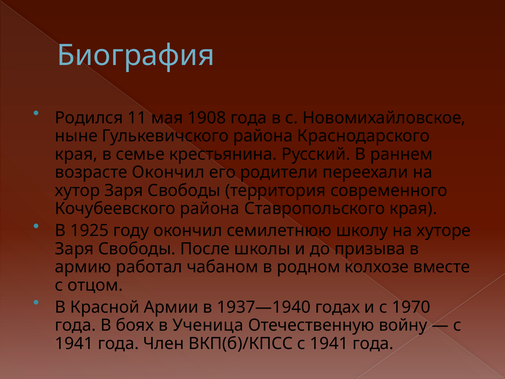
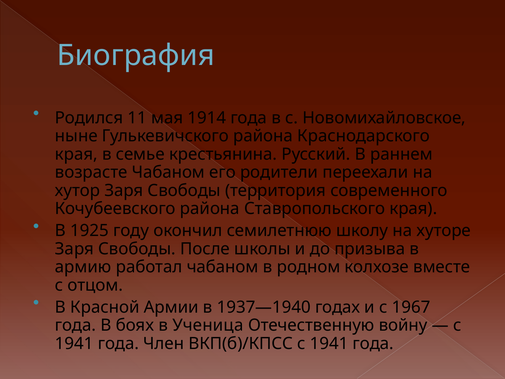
1908: 1908 -> 1914
возрасте Окончил: Окончил -> Чабаном
1970: 1970 -> 1967
